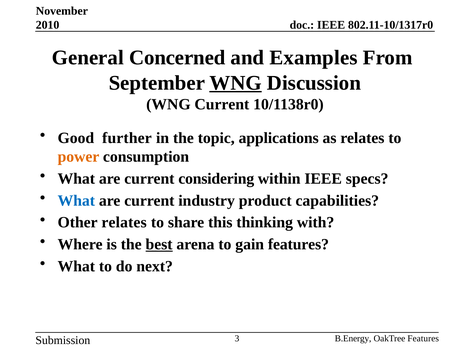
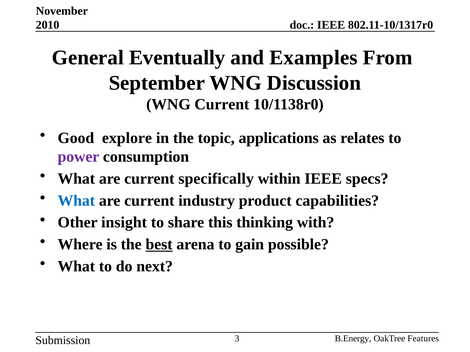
Concerned: Concerned -> Eventually
WNG at (236, 83) underline: present -> none
further: further -> explore
power colour: orange -> purple
considering: considering -> specifically
Other relates: relates -> insight
gain features: features -> possible
